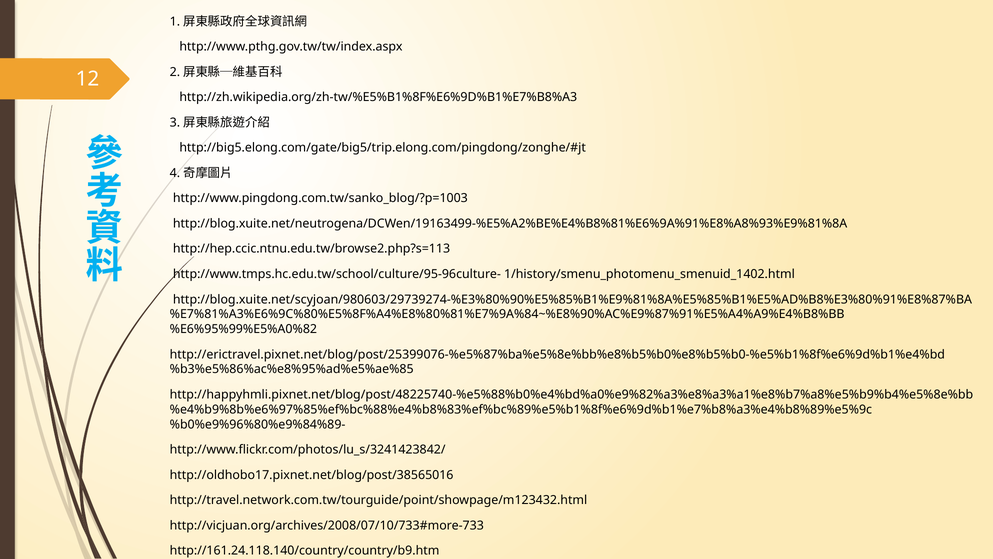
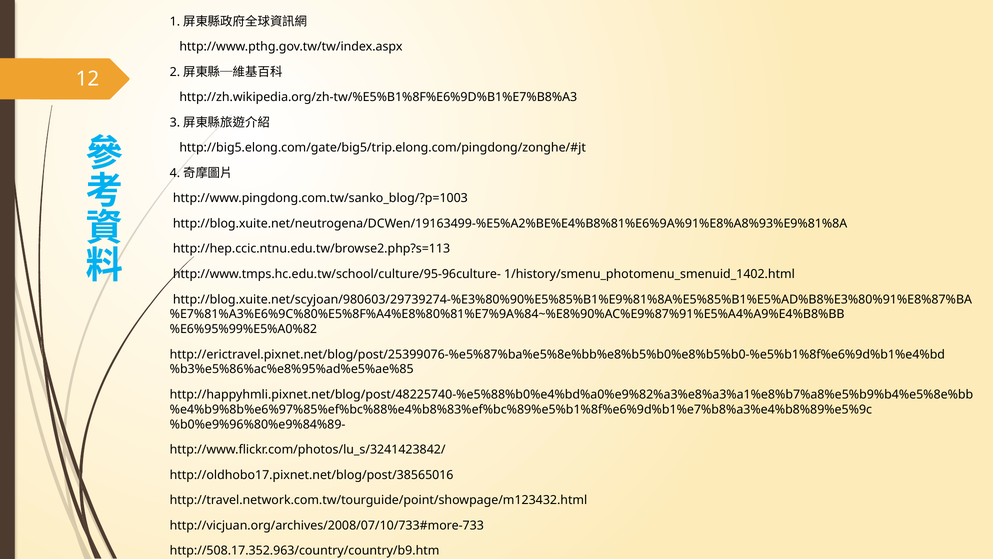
http://161.24.118.140/country/country/b9.htm: http://161.24.118.140/country/country/b9.htm -> http://508.17.352.963/country/country/b9.htm
